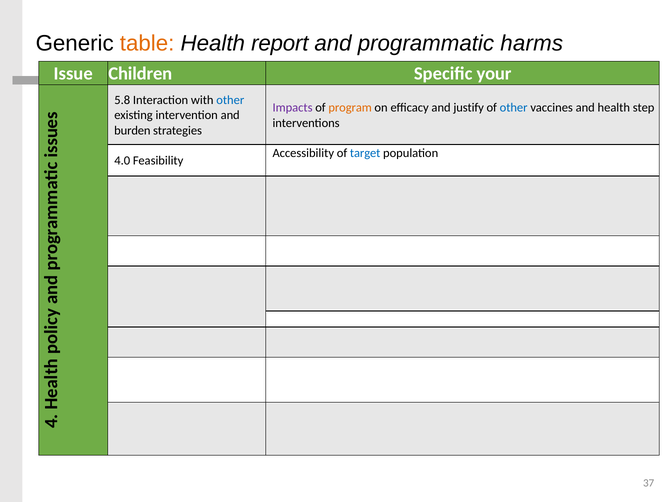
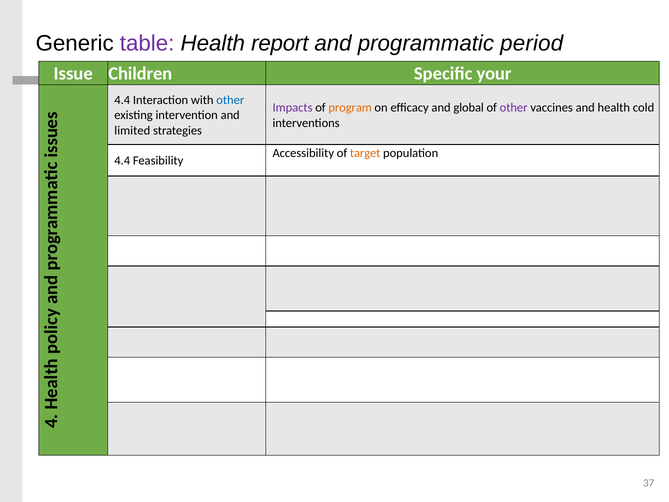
table colour: orange -> purple
harms: harms -> period
5.8 at (122, 100): 5.8 -> 4.4
justify: justify -> global
other at (514, 108) colour: blue -> purple
step: step -> cold
burden: burden -> limited
target colour: blue -> orange
4.0 at (122, 161): 4.0 -> 4.4
